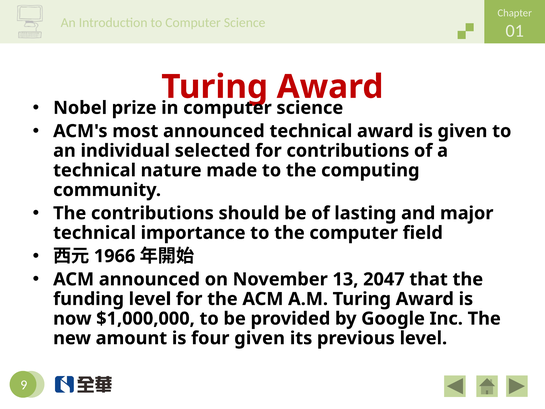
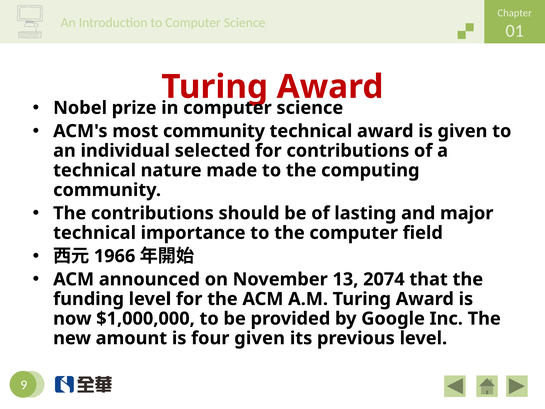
most announced: announced -> community
2047: 2047 -> 2074
